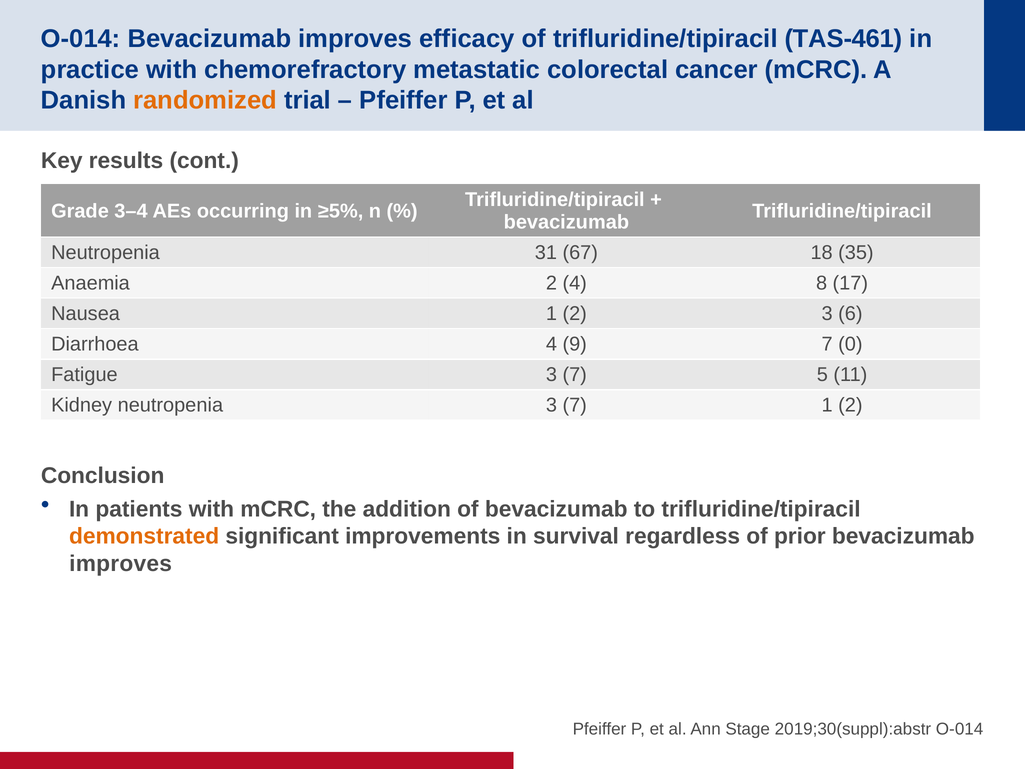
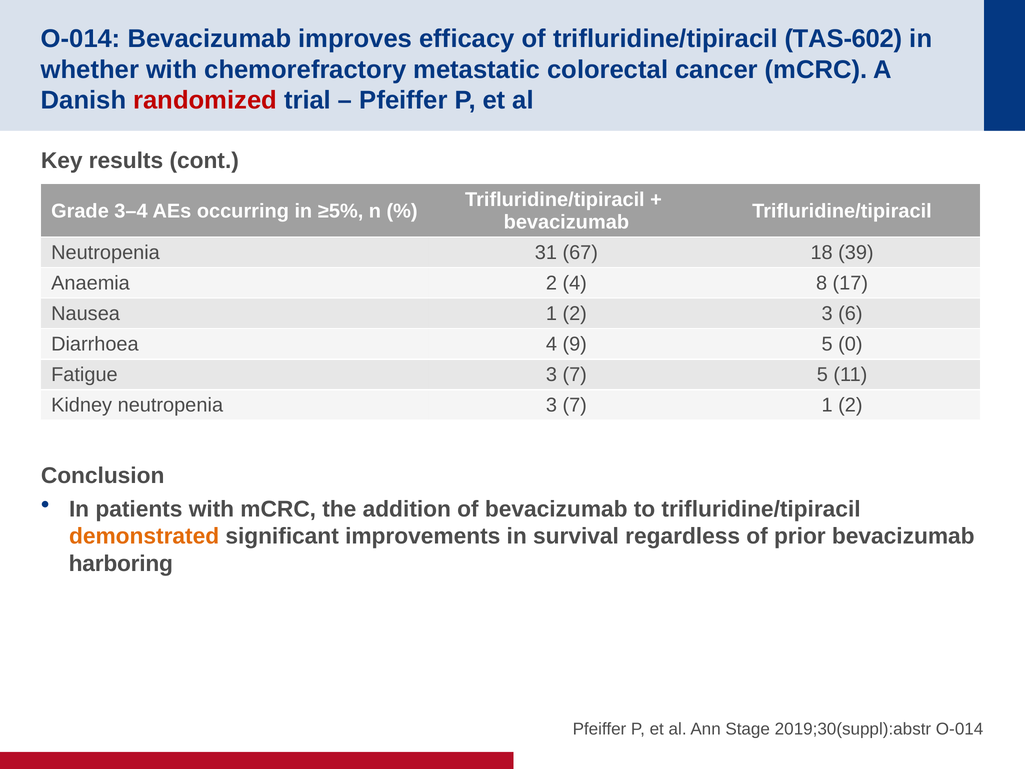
TAS-461: TAS-461 -> TAS-602
practice: practice -> whether
randomized colour: orange -> red
35: 35 -> 39
9 7: 7 -> 5
improves at (121, 563): improves -> harboring
